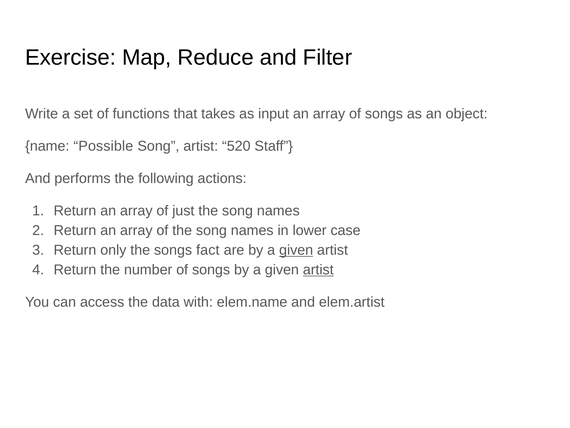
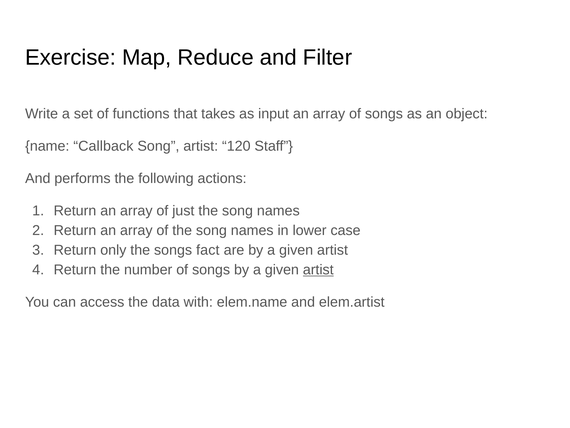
Possible: Possible -> Callback
520: 520 -> 120
given at (296, 250) underline: present -> none
